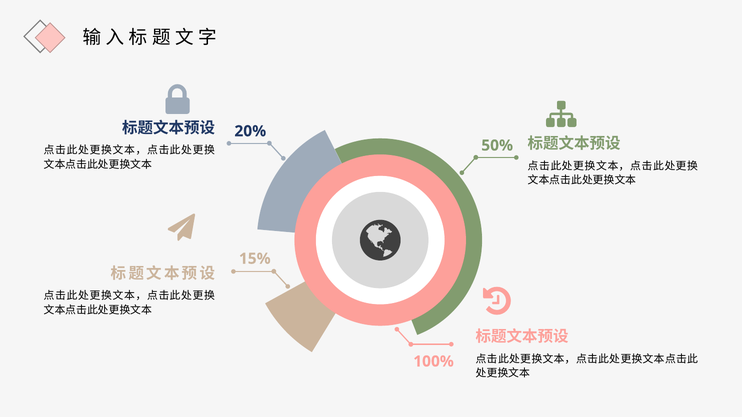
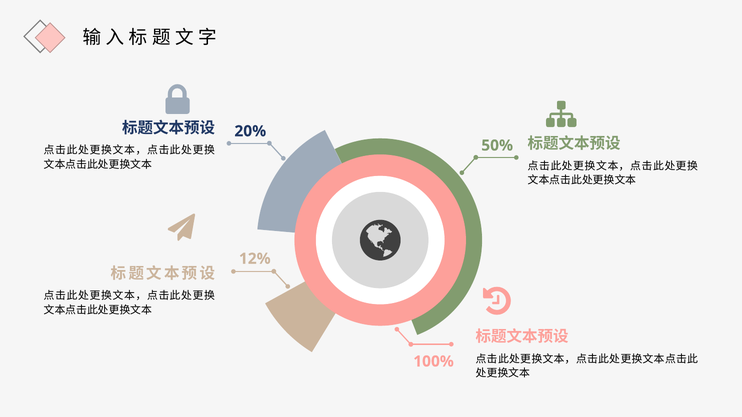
15%: 15% -> 12%
